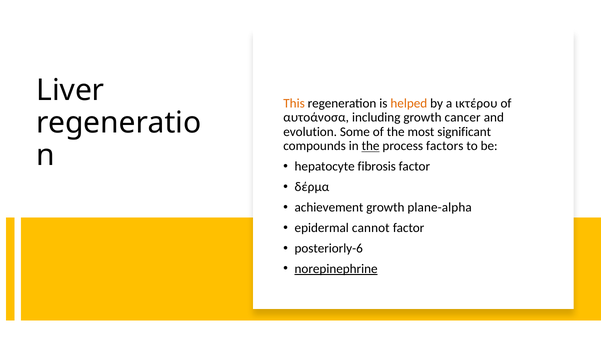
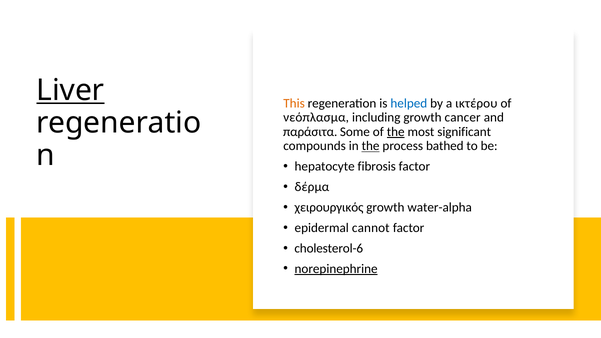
Liver underline: none -> present
helped colour: orange -> blue
αυτοάνοσα: αυτοάνοσα -> νεόπλασμα
evolution: evolution -> παράσιτα
the at (396, 132) underline: none -> present
factors: factors -> bathed
achievement: achievement -> χειρουργικός
plane-alpha: plane-alpha -> water-alpha
posteriorly-6: posteriorly-6 -> cholesterol-6
